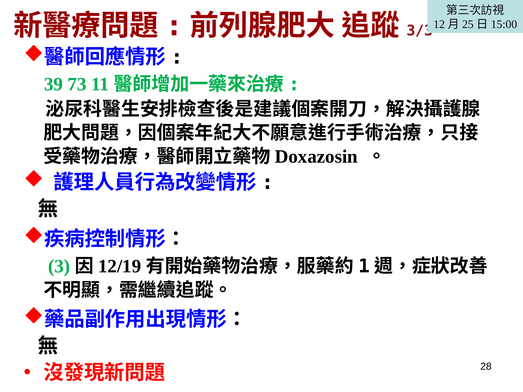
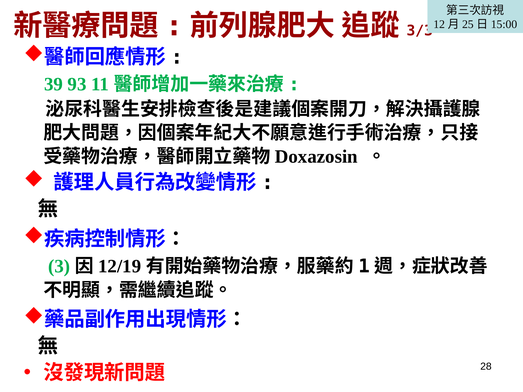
73: 73 -> 93
